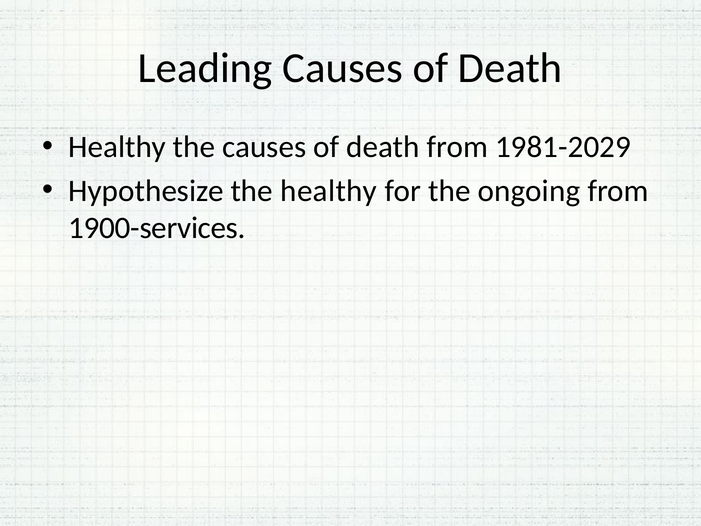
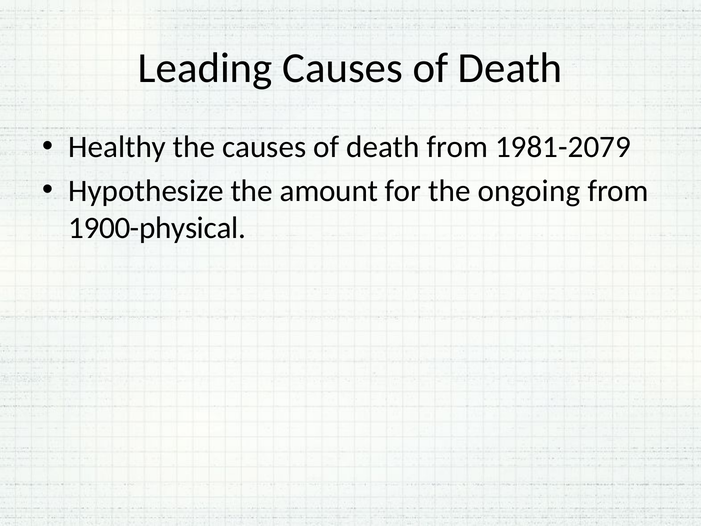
1981-2029: 1981-2029 -> 1981-2079
the healthy: healthy -> amount
1900-services: 1900-services -> 1900-physical
